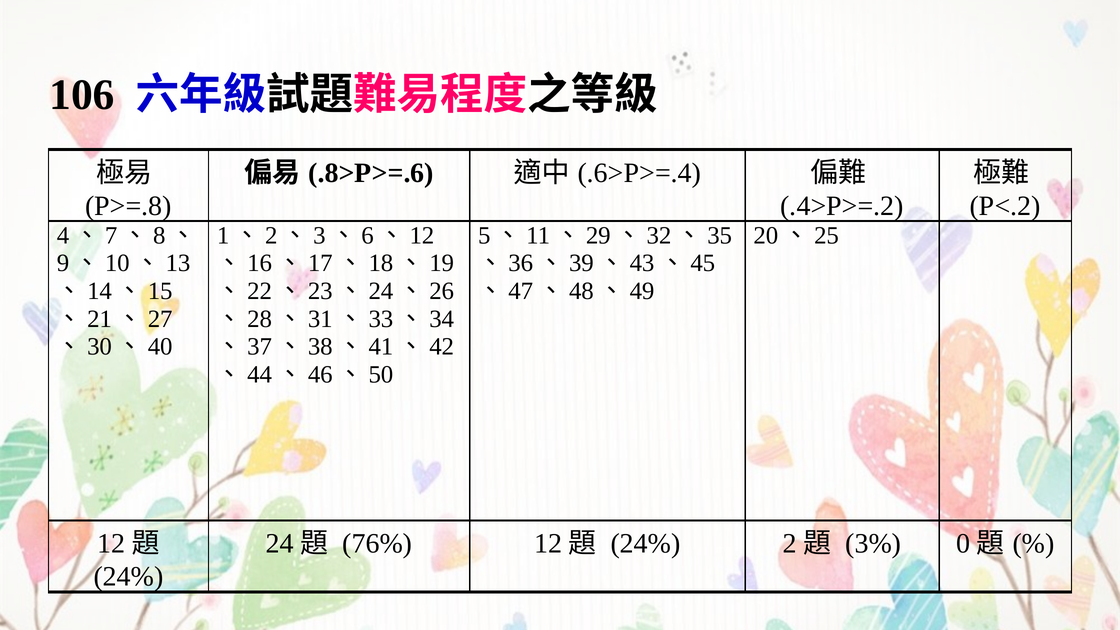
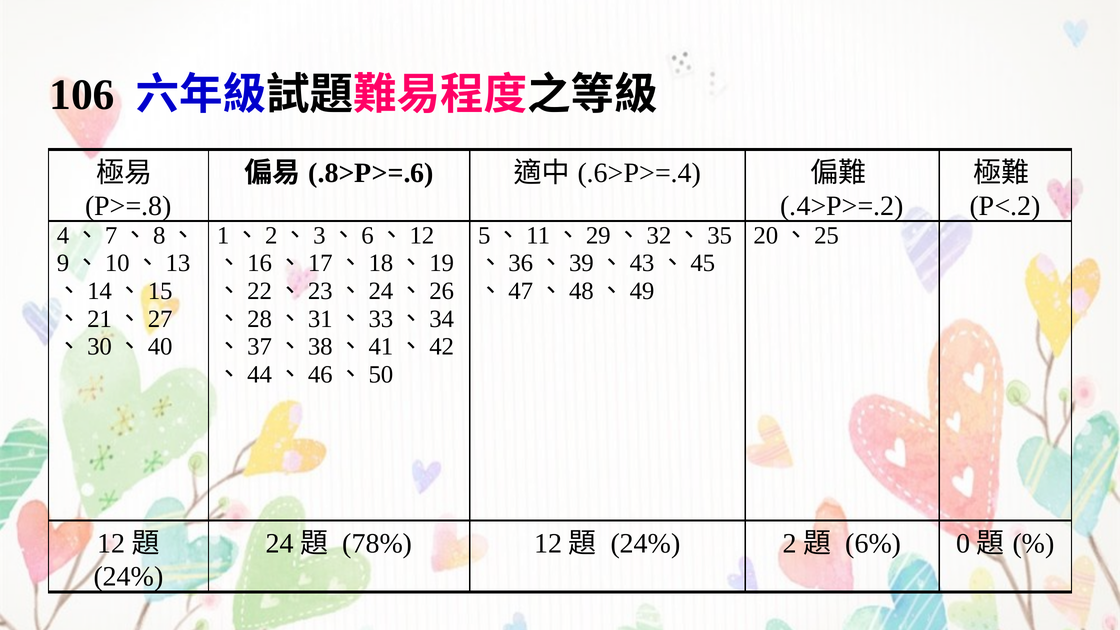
76%: 76% -> 78%
3%: 3% -> 6%
